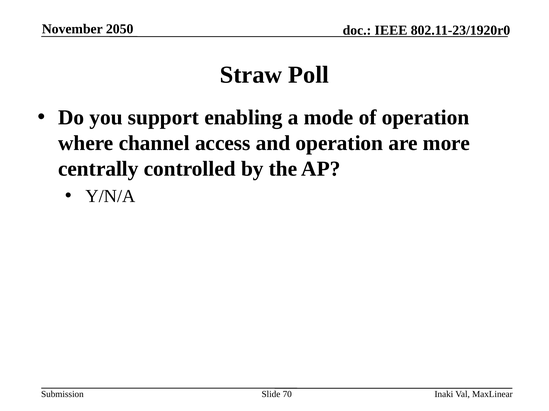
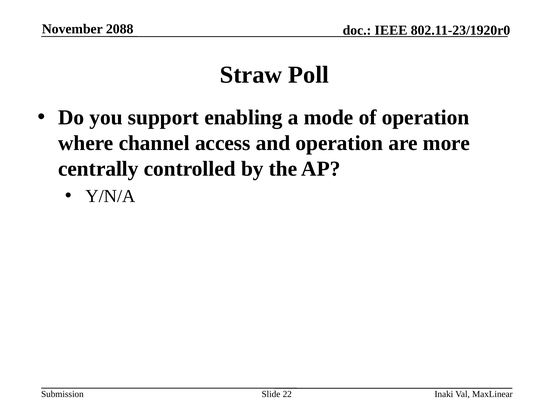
2050: 2050 -> 2088
70: 70 -> 22
